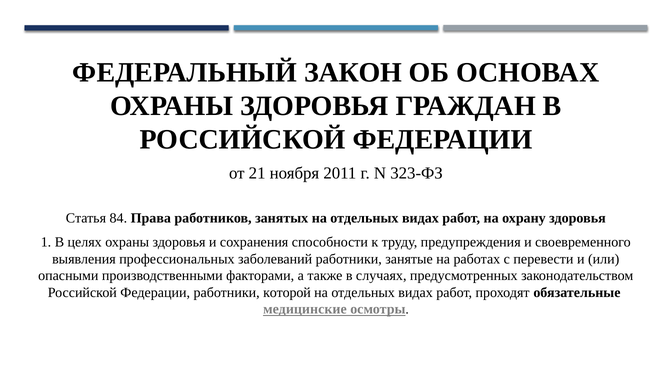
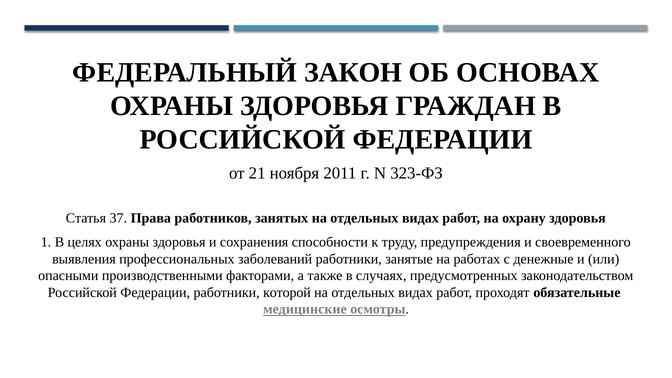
84: 84 -> 37
перевести: перевести -> денежные
